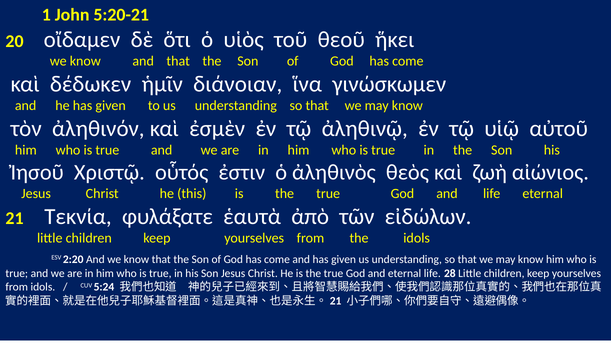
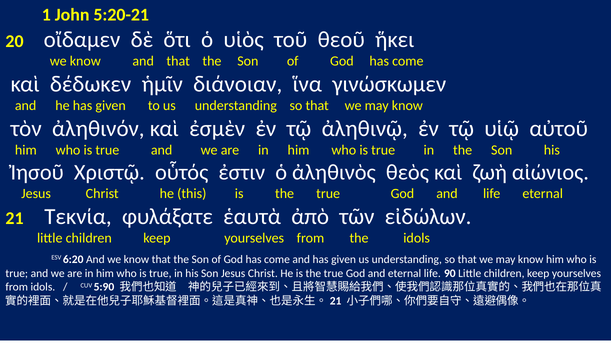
2:20: 2:20 -> 6:20
28: 28 -> 90
5:24: 5:24 -> 5:90
